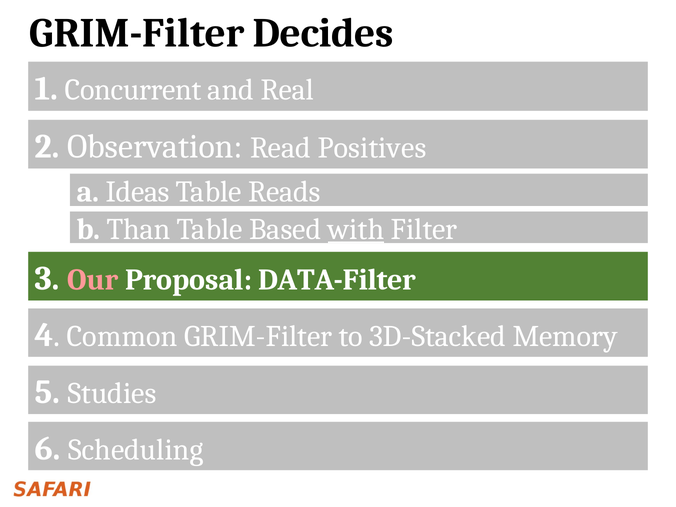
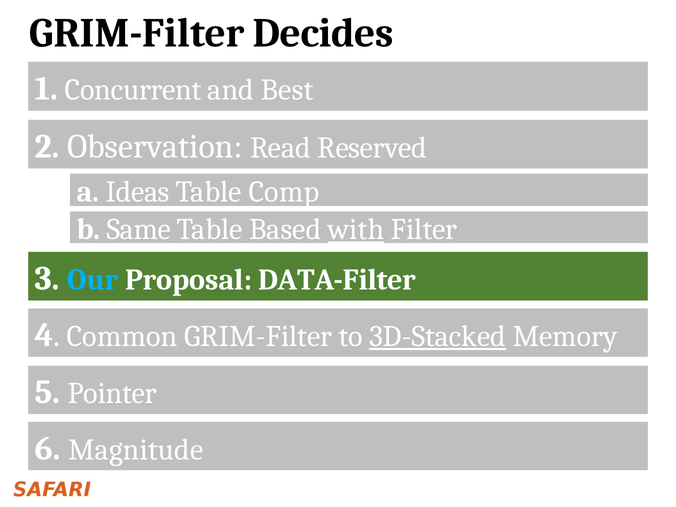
Real: Real -> Best
Positives: Positives -> Reserved
Reads: Reads -> Comp
Than: Than -> Same
Our colour: pink -> light blue
3D-Stacked underline: none -> present
Studies: Studies -> Pointer
Scheduling: Scheduling -> Magnitude
